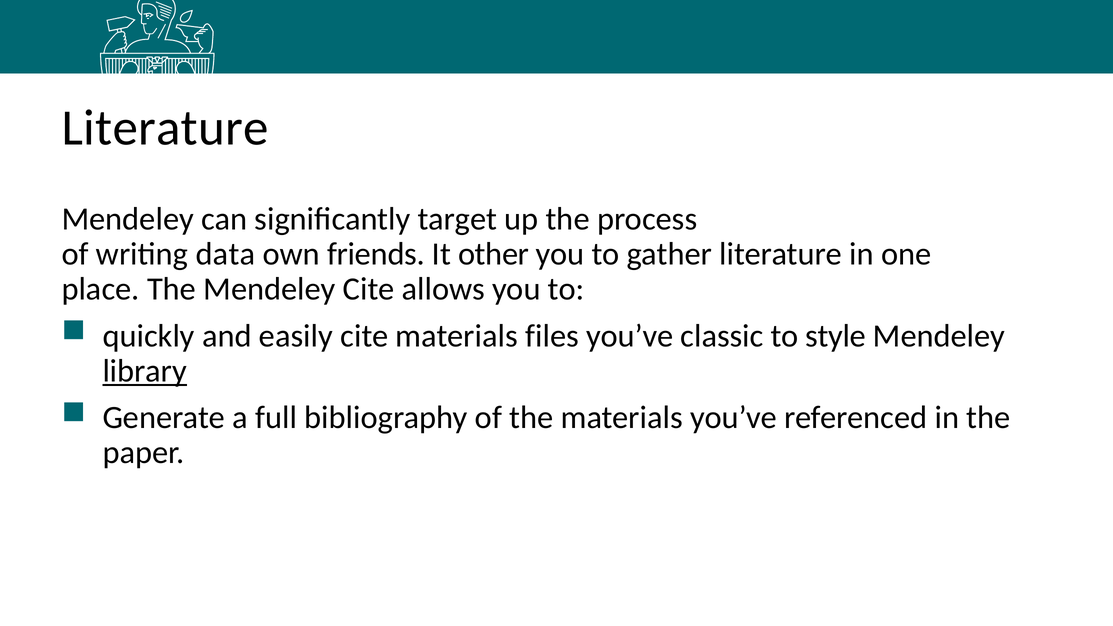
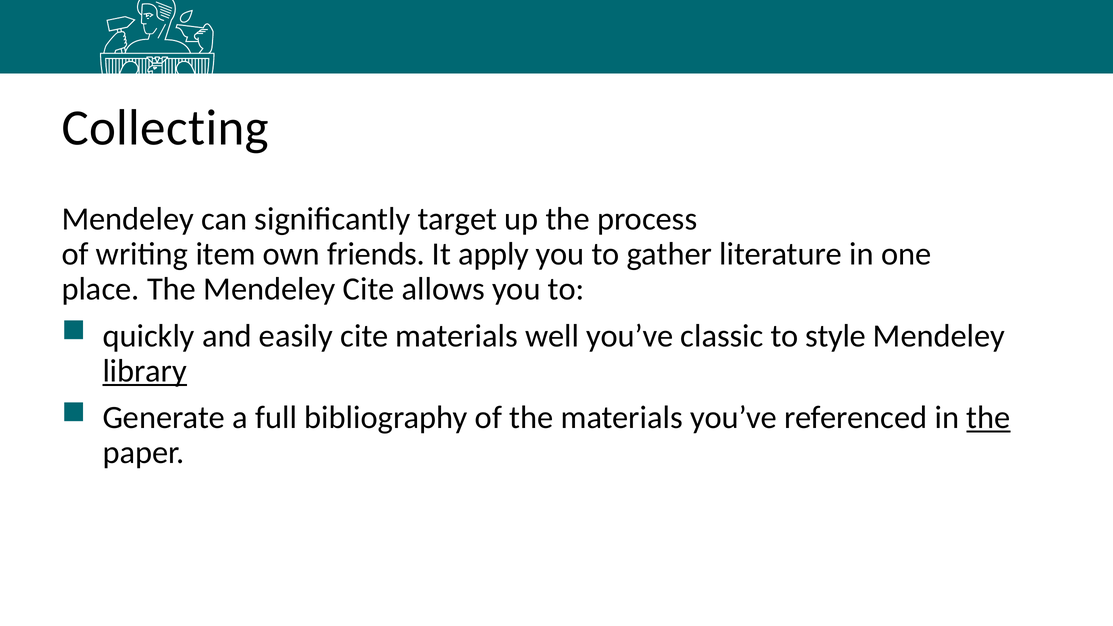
Literature at (165, 128): Literature -> Collecting
data: data -> item
other: other -> apply
files: files -> well
the at (988, 418) underline: none -> present
